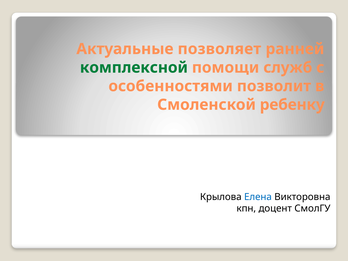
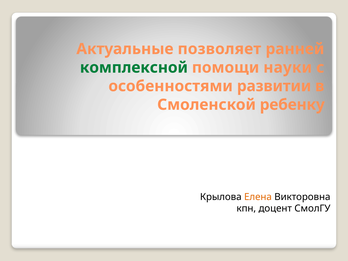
служб: служб -> науки
позволит: позволит -> развитии
Елена colour: blue -> orange
